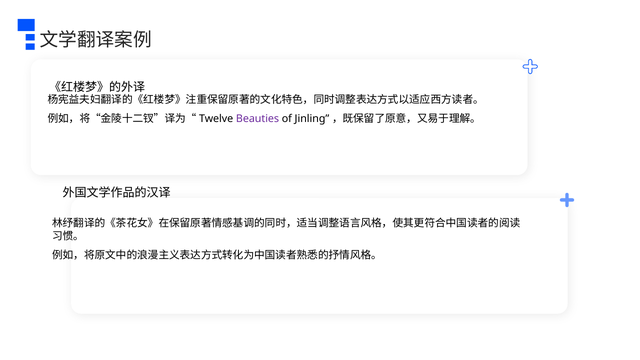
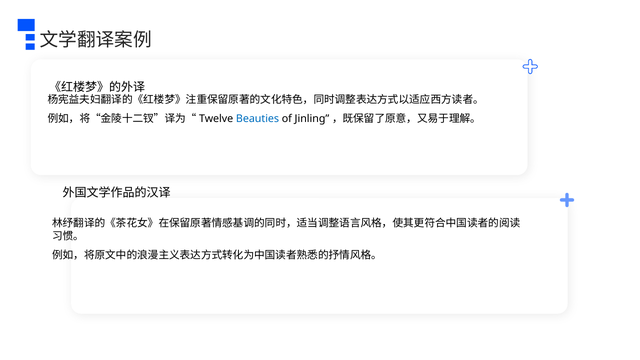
Beauties colour: purple -> blue
